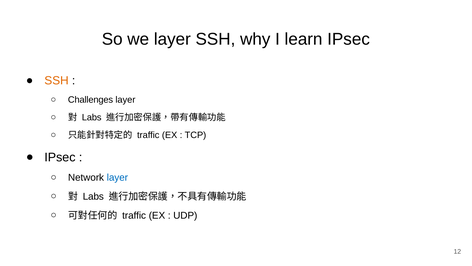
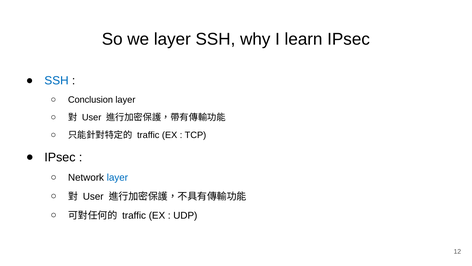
SSH at (57, 81) colour: orange -> blue
Challenges: Challenges -> Conclusion
Labs at (92, 117): Labs -> User
Labs at (93, 196): Labs -> User
